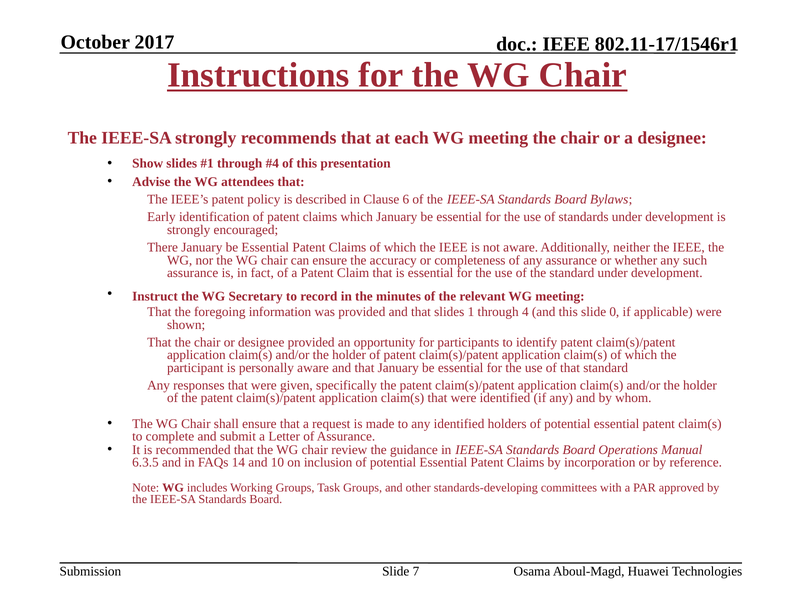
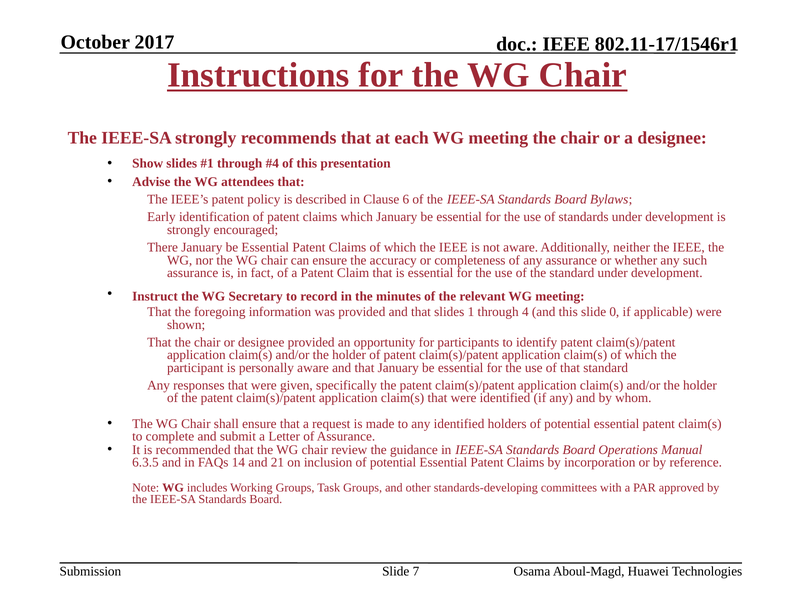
10: 10 -> 21
